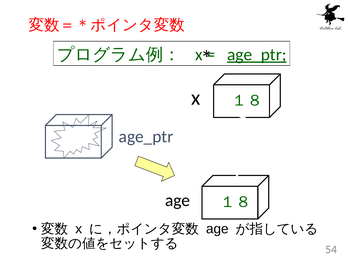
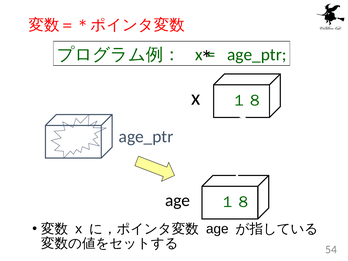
age_ptr at (257, 55) underline: present -> none
